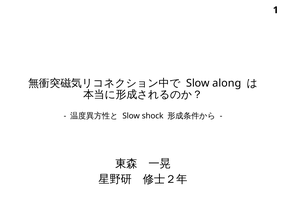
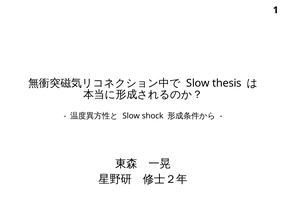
along: along -> thesis
